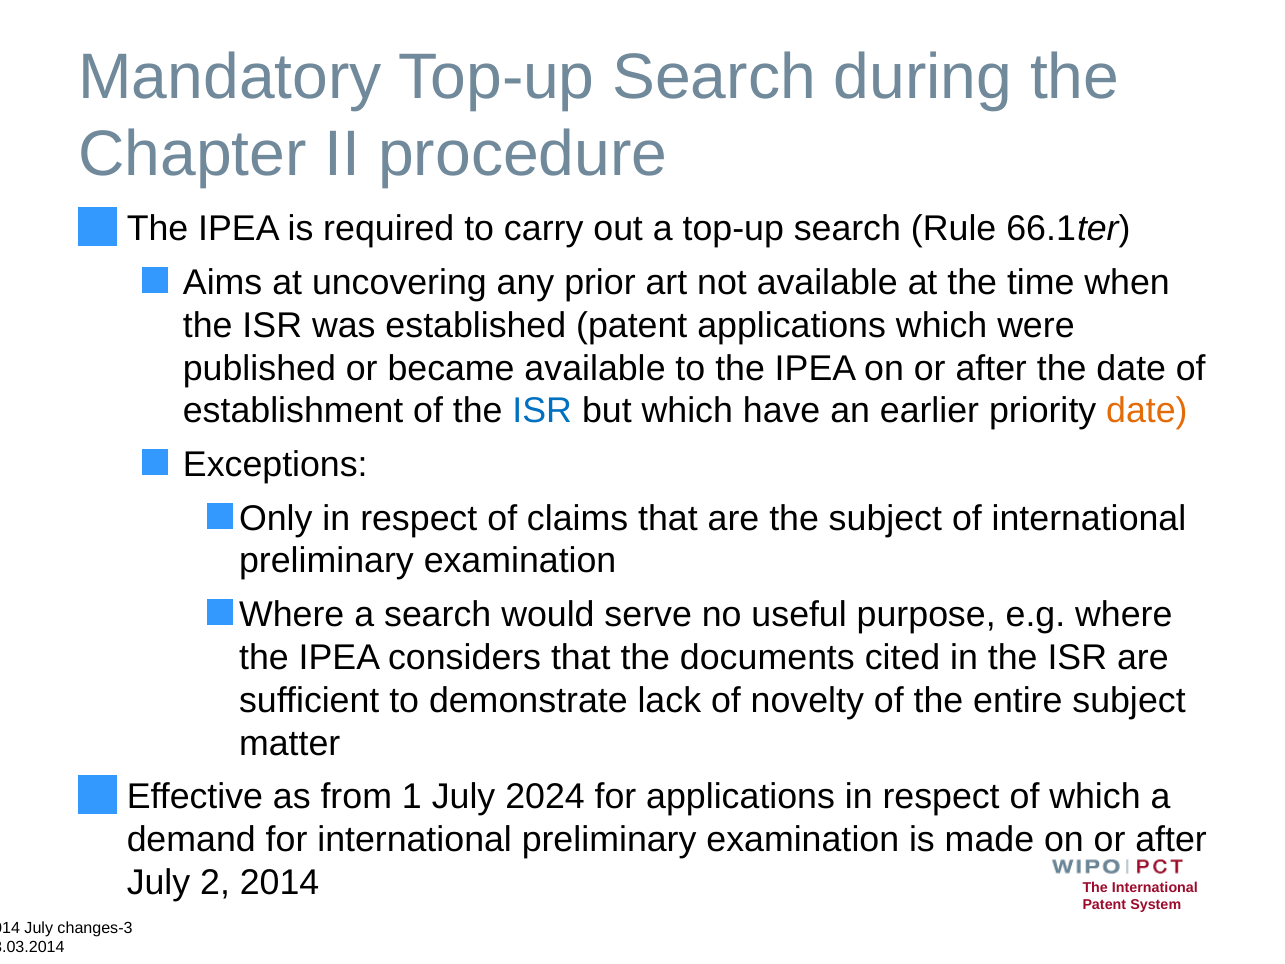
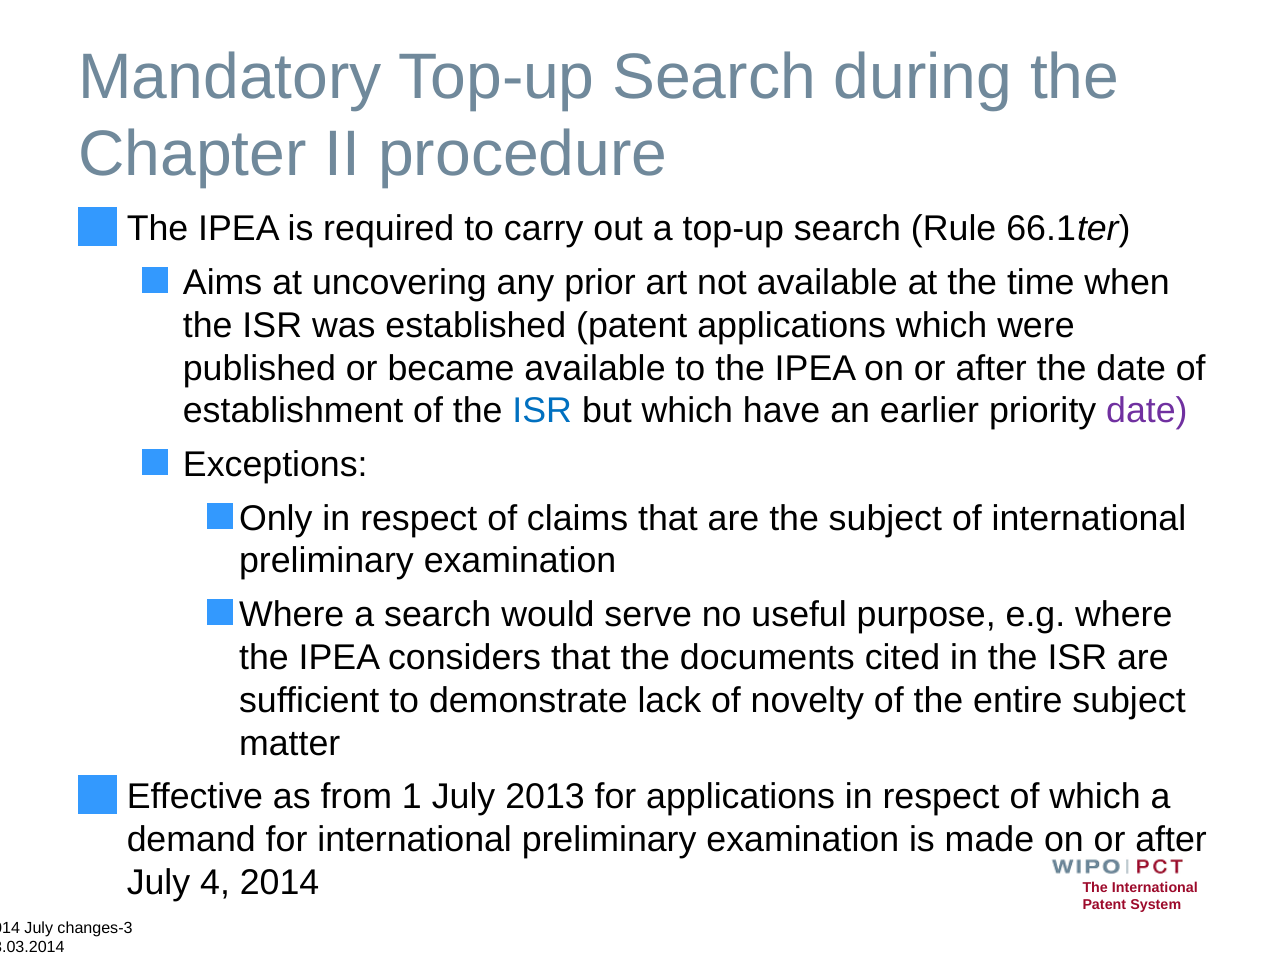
date at (1147, 411) colour: orange -> purple
2024: 2024 -> 2013
2: 2 -> 4
